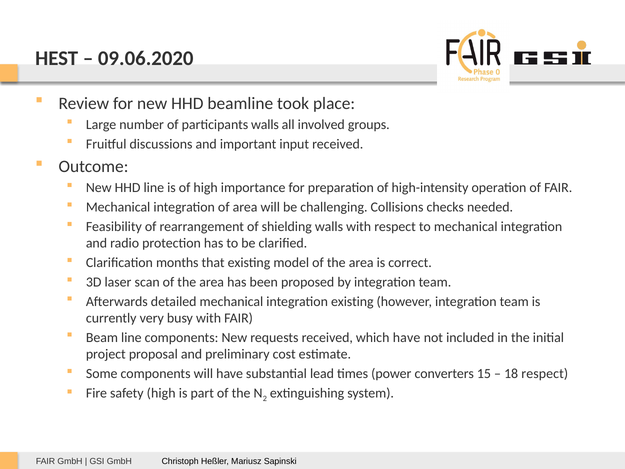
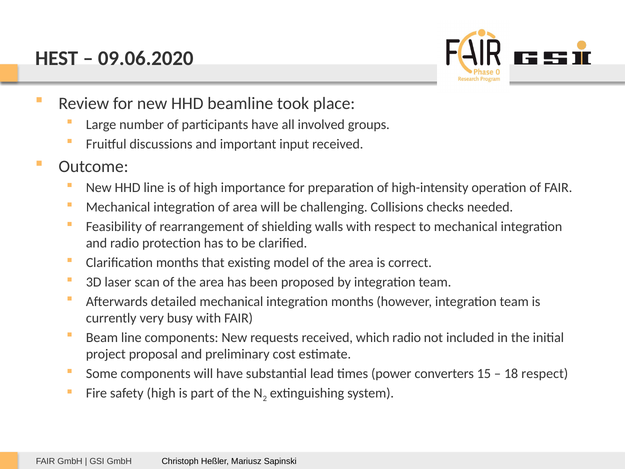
participants walls: walls -> have
integration existing: existing -> months
which have: have -> radio
